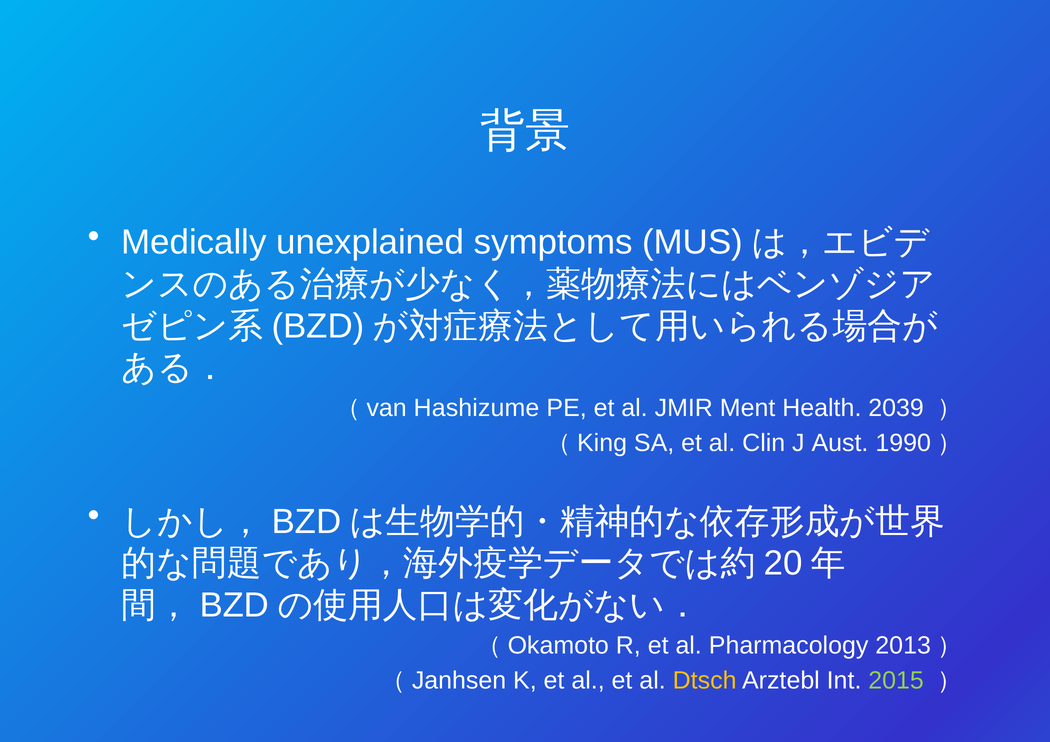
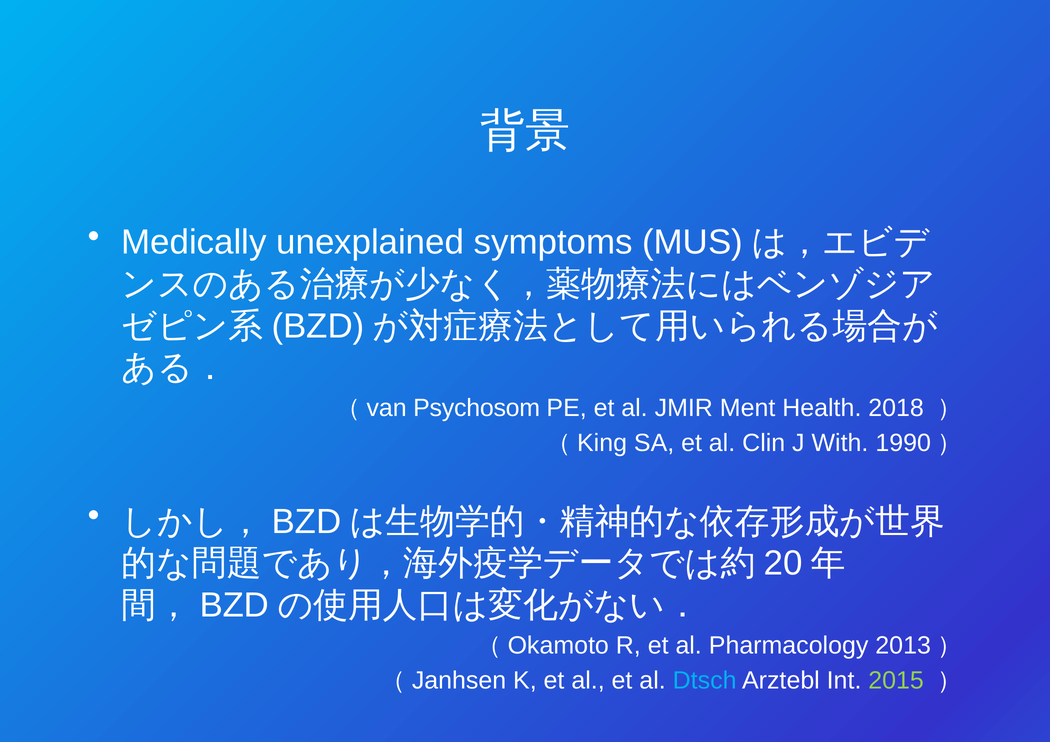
Hashizume: Hashizume -> Psychosom
2039: 2039 -> 2018
Aust: Aust -> With
Dtsch colour: yellow -> light blue
